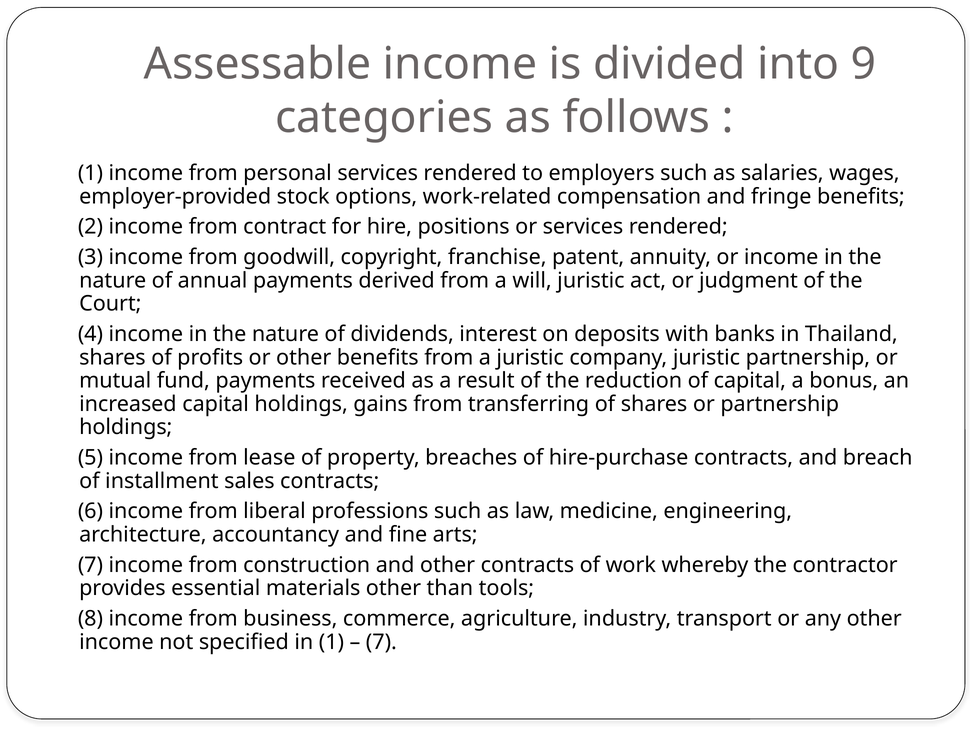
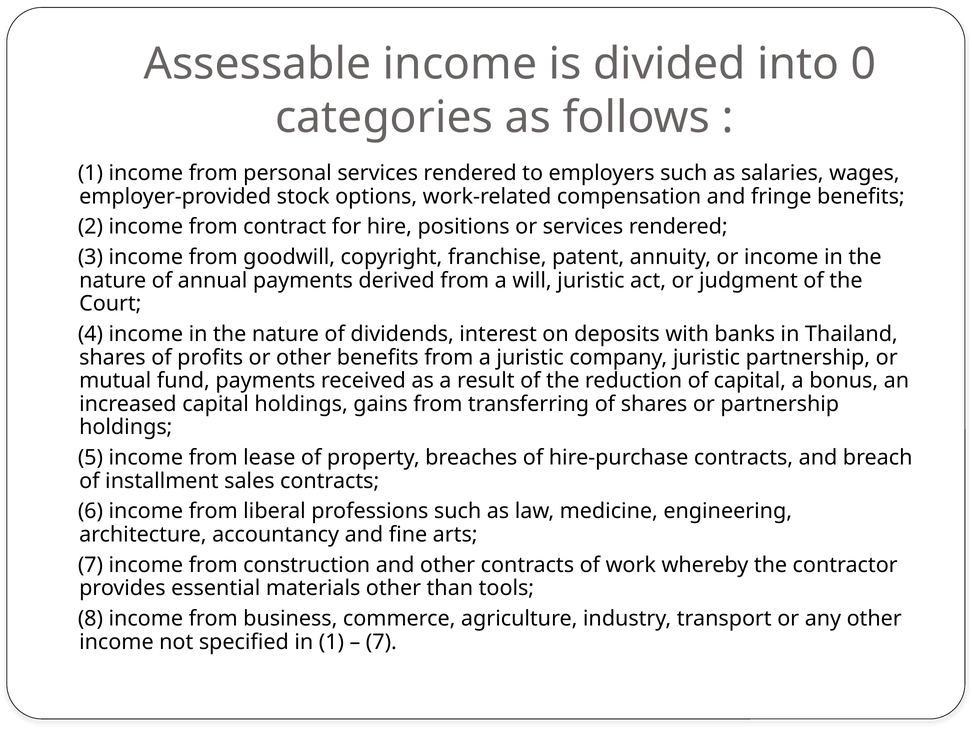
9: 9 -> 0
